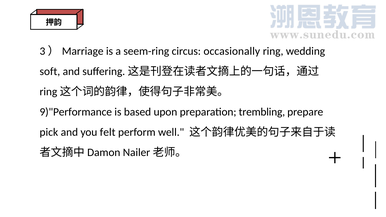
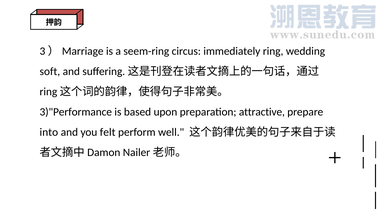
occasionally: occasionally -> immediately
9)"Performance: 9)"Performance -> 3)"Performance
trembling: trembling -> attractive
pick: pick -> into
